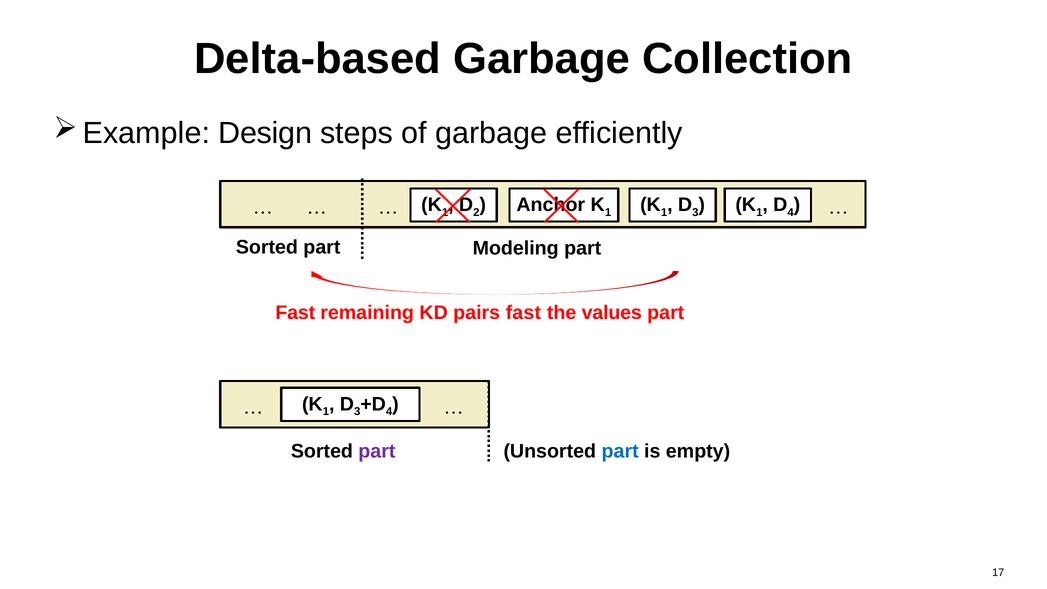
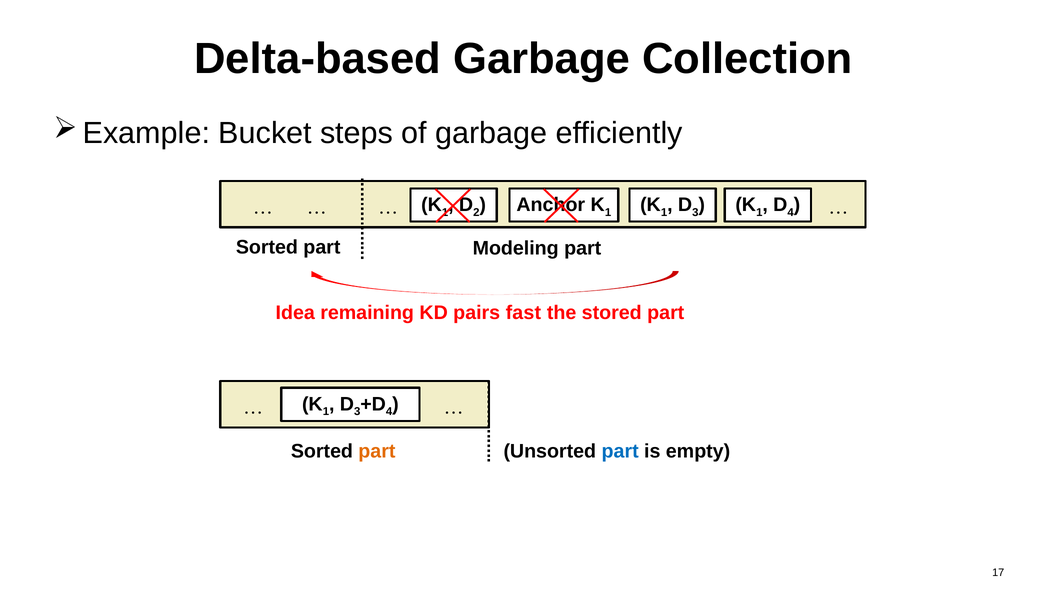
Design: Design -> Bucket
Fast at (295, 313): Fast -> Idea
values: values -> stored
part at (377, 451) colour: purple -> orange
